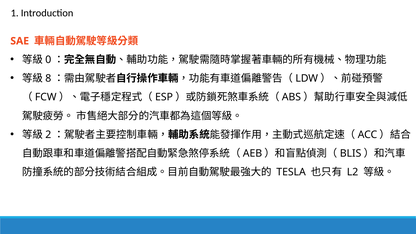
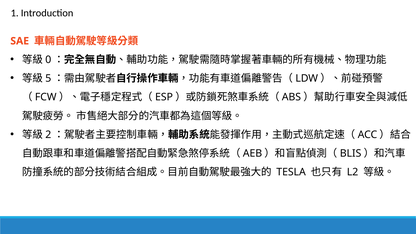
8: 8 -> 5
